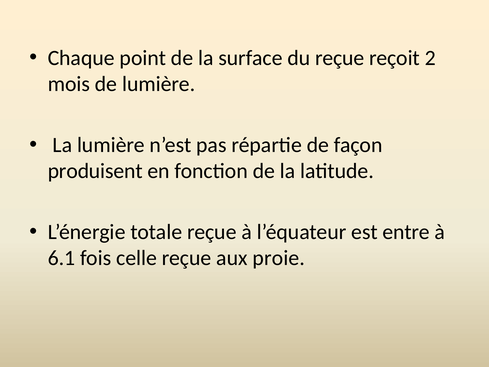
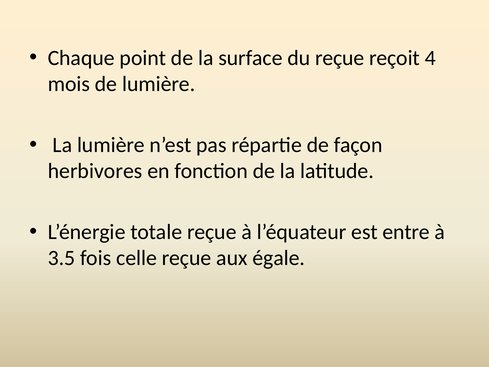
2: 2 -> 4
produisent: produisent -> herbivores
6.1: 6.1 -> 3.5
proie: proie -> égale
